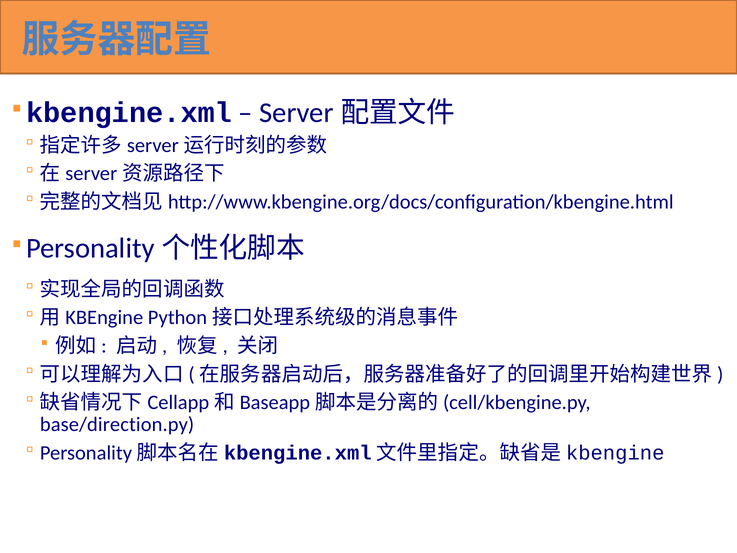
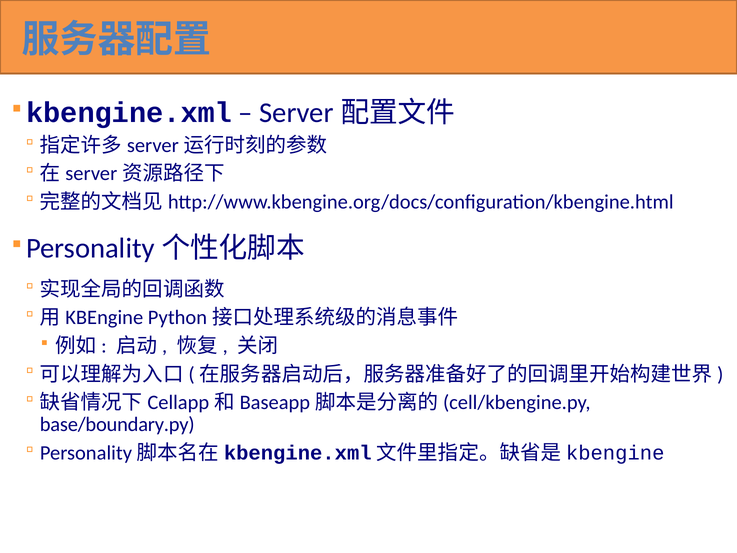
base/direction.py: base/direction.py -> base/boundary.py
